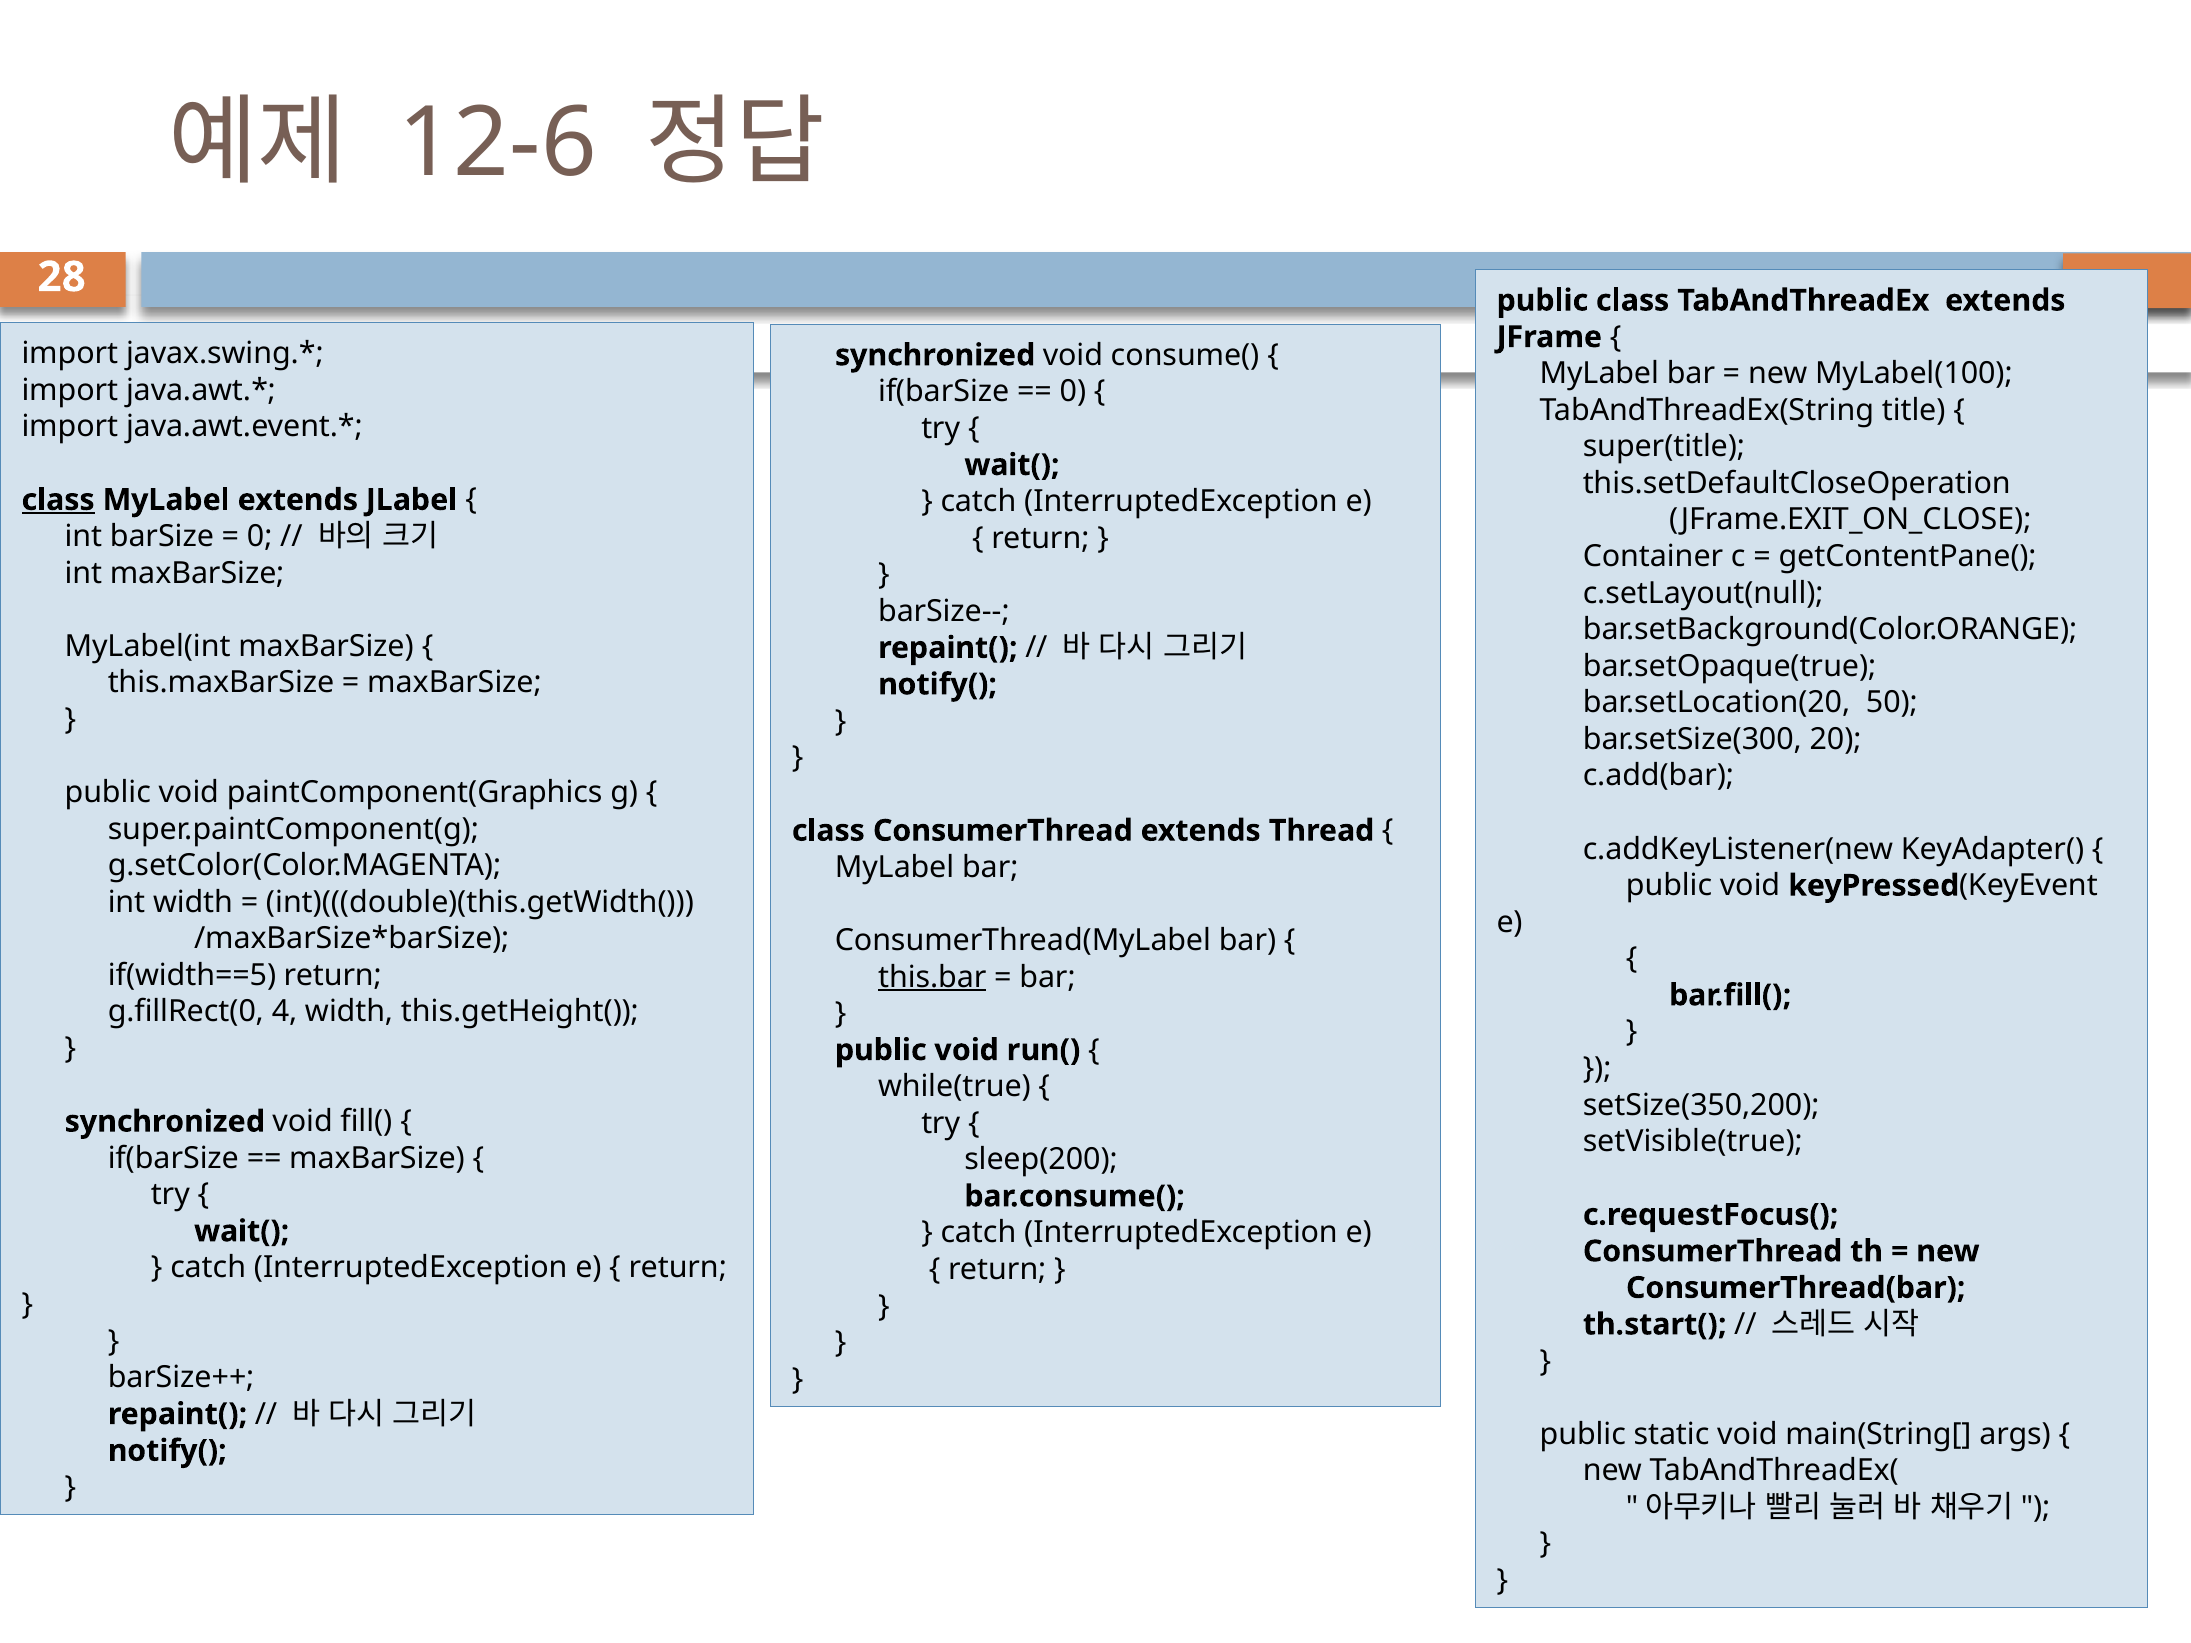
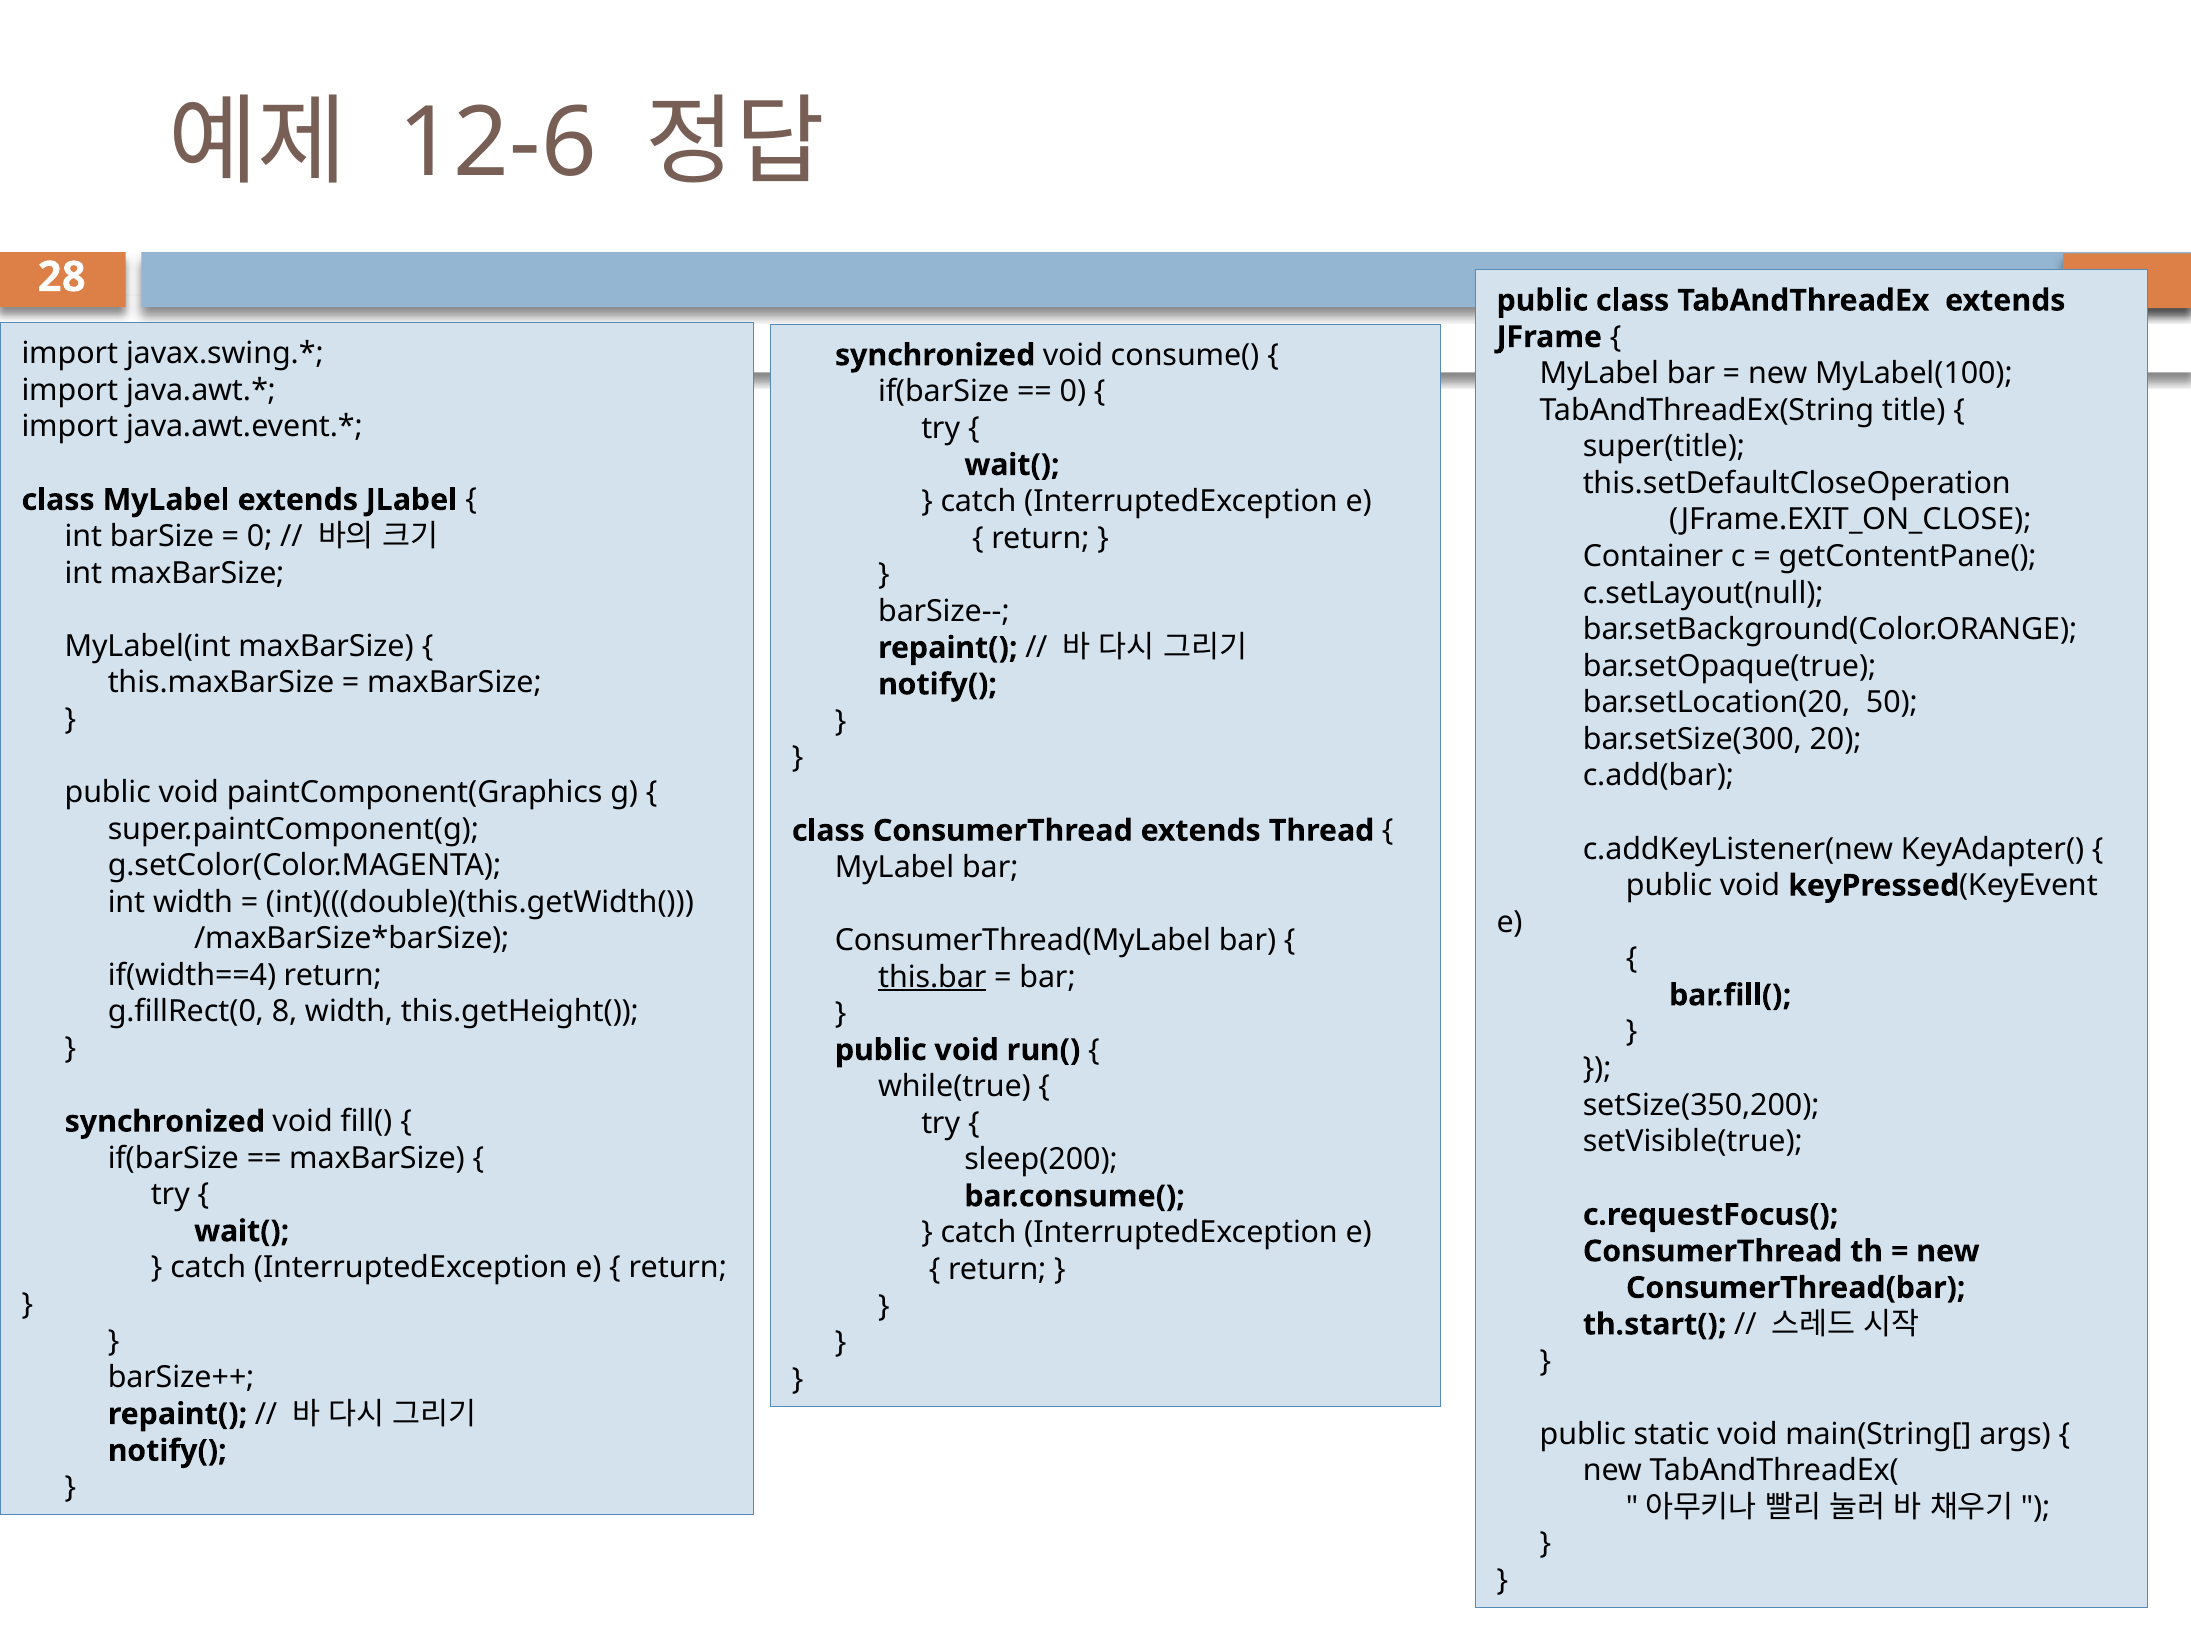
class at (58, 500) underline: present -> none
if(width==5: if(width==5 -> if(width==4
4: 4 -> 8
